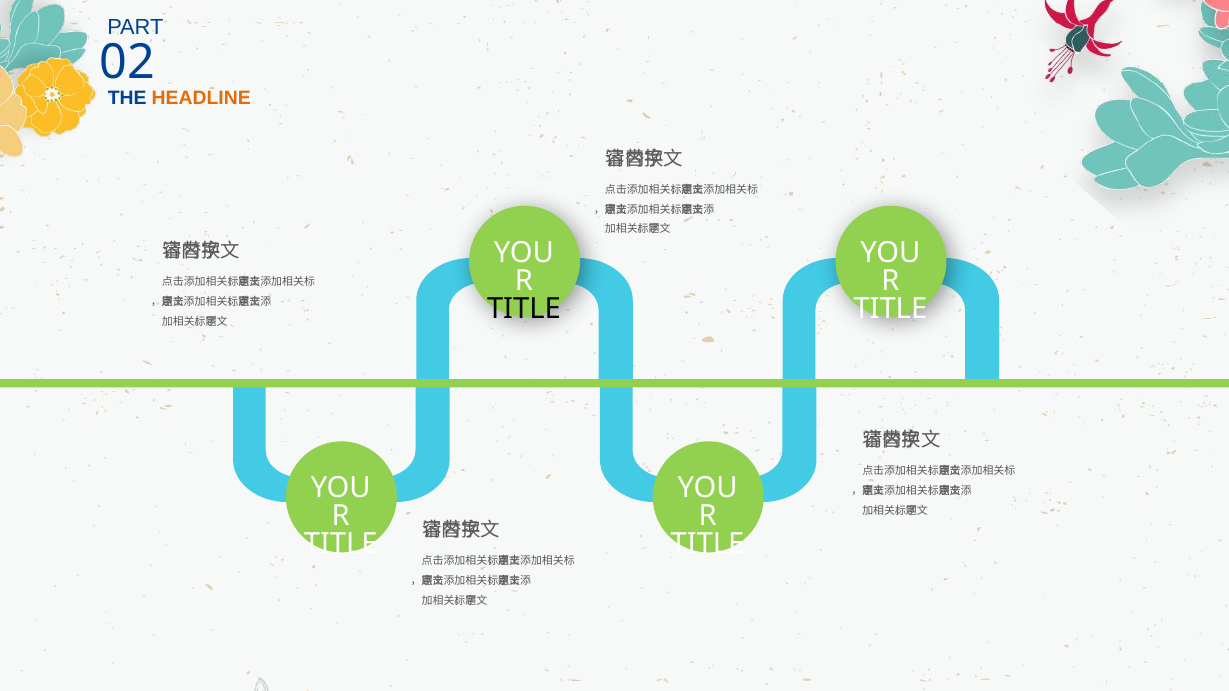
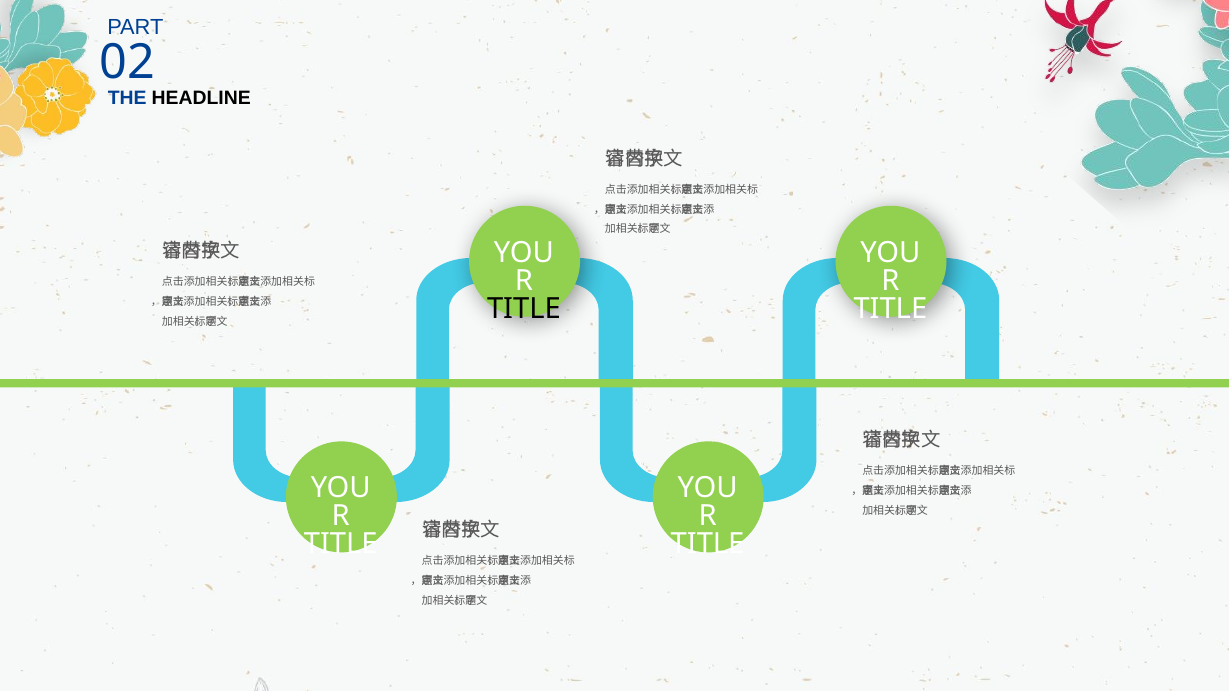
HEADLINE colour: orange -> black
